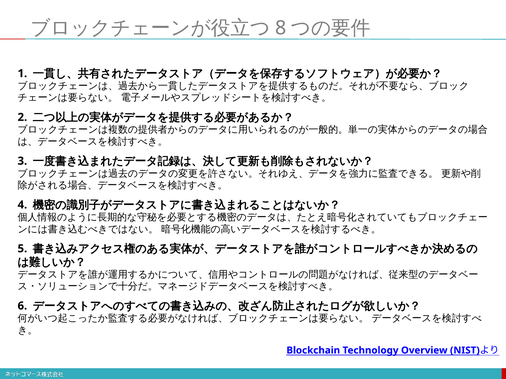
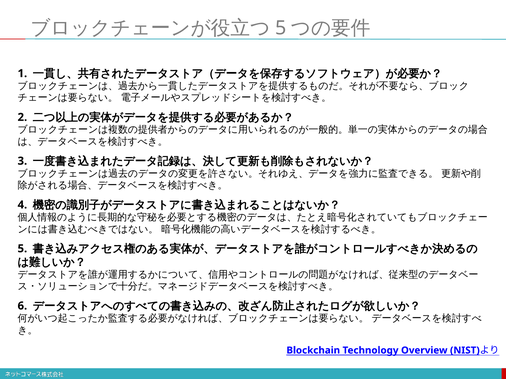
8 at (281, 28): 8 -> 5
